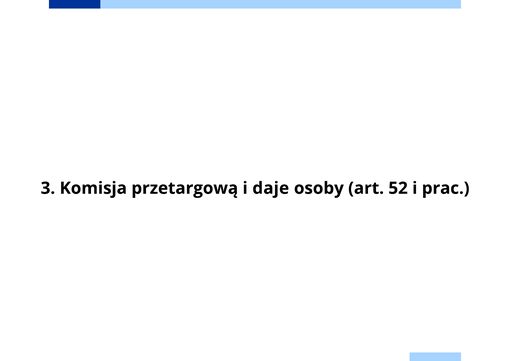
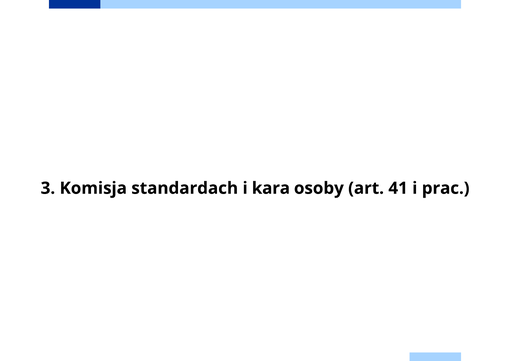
przetargową: przetargową -> standardach
daje: daje -> kara
52: 52 -> 41
